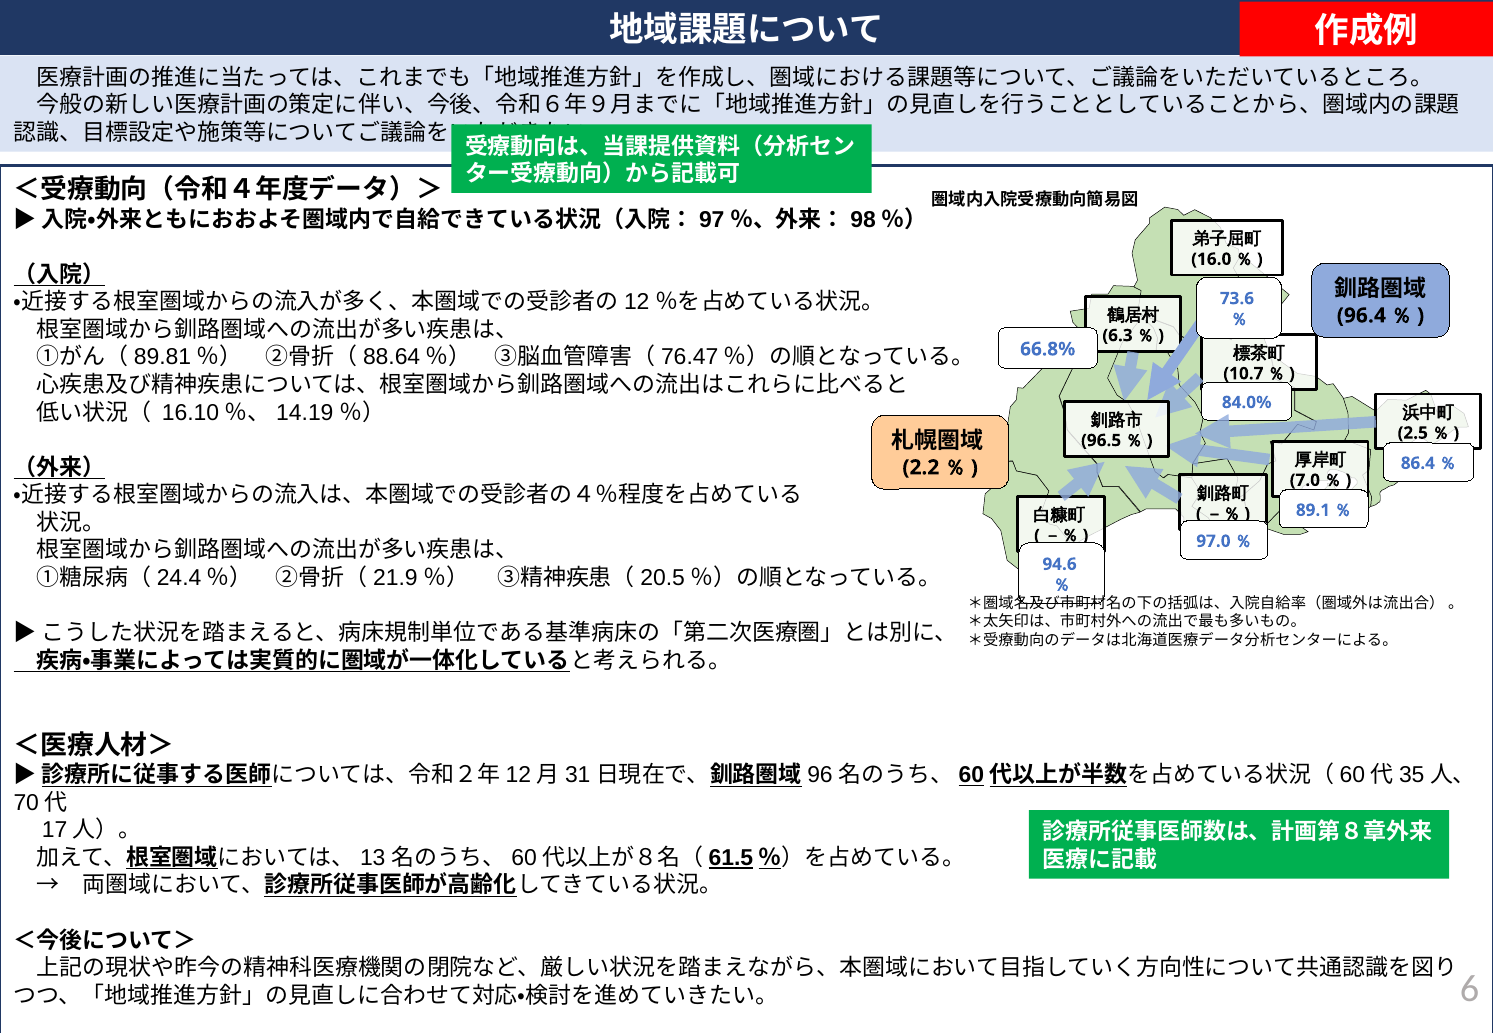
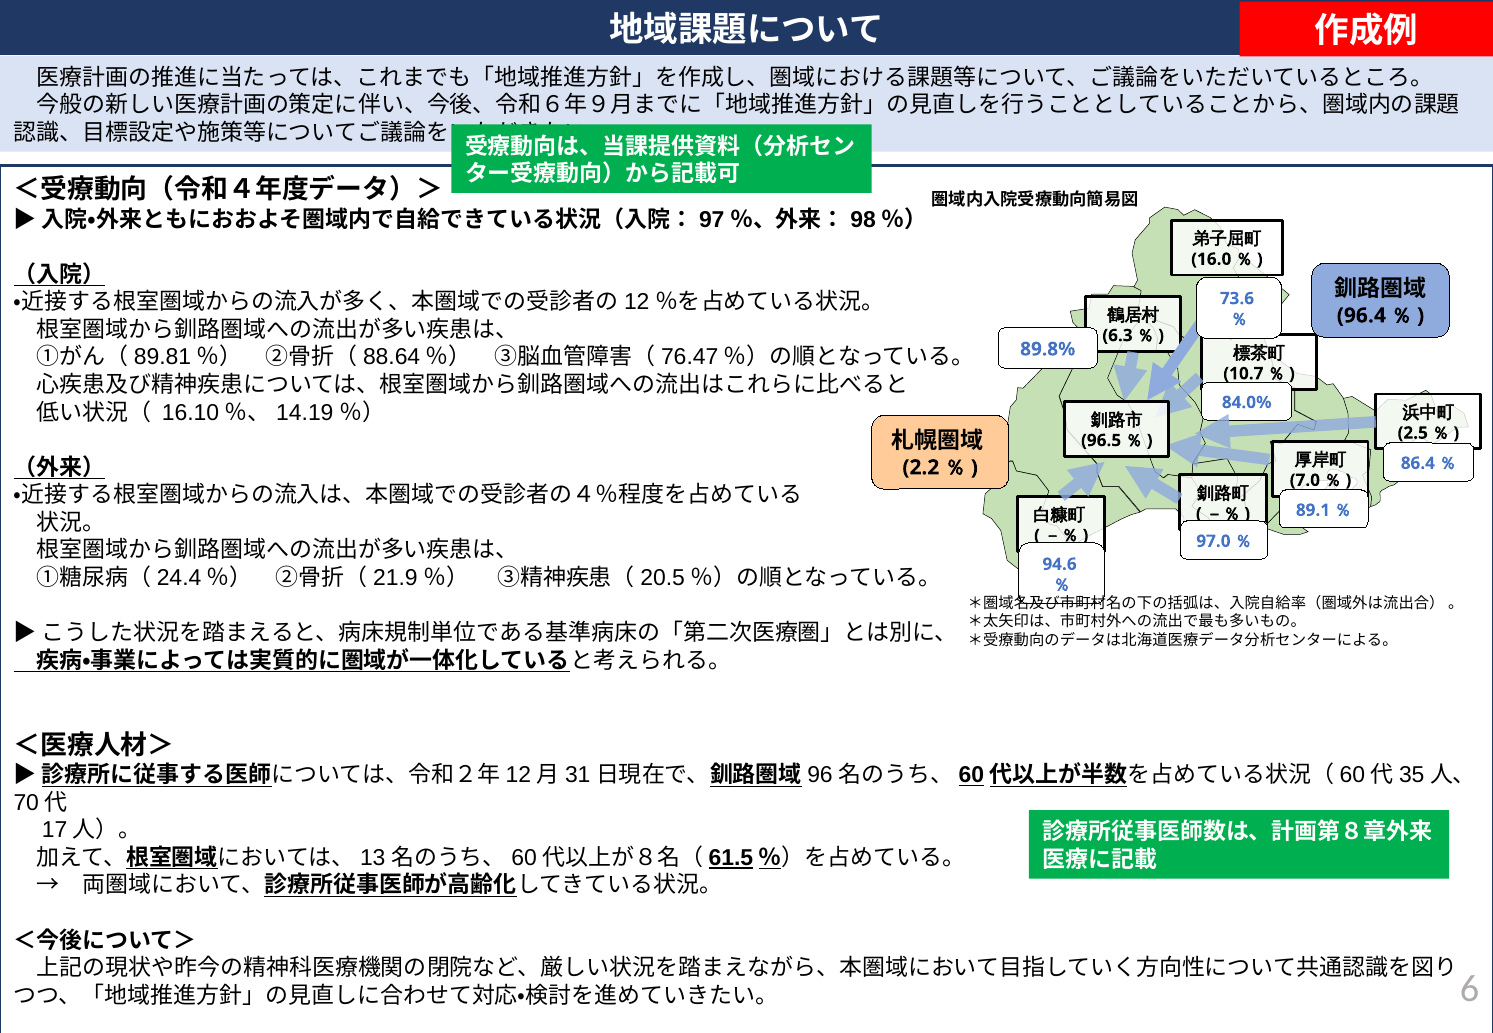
66.8%: 66.8% -> 89.8%
